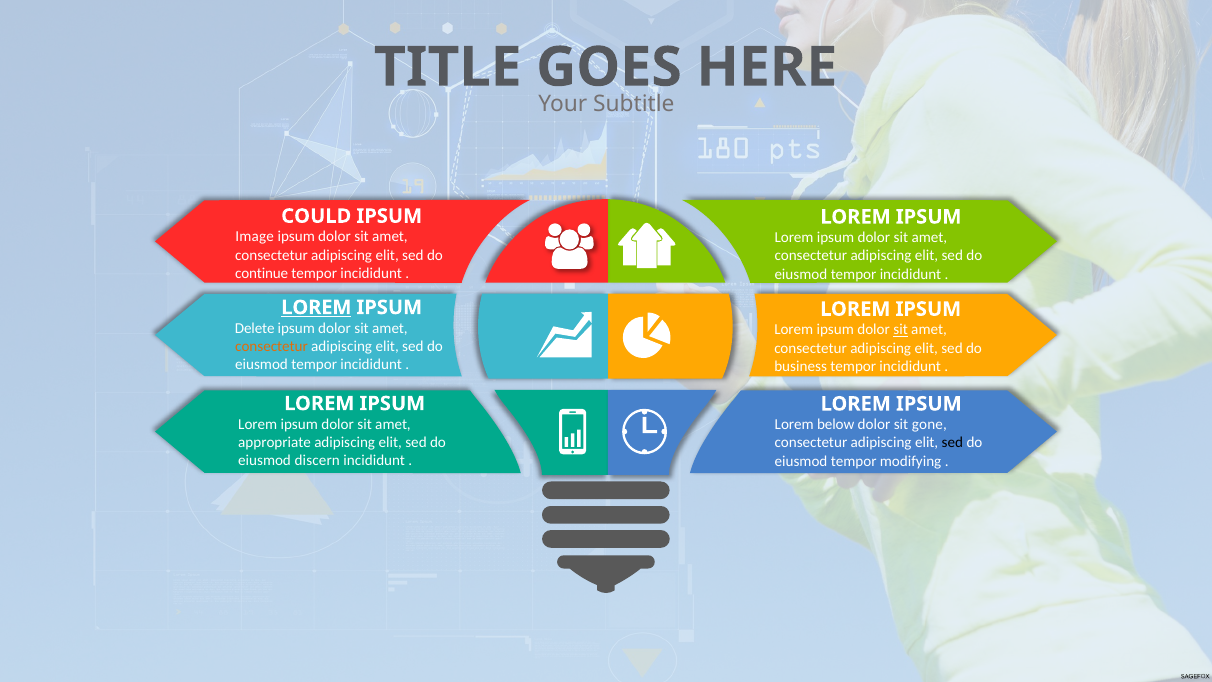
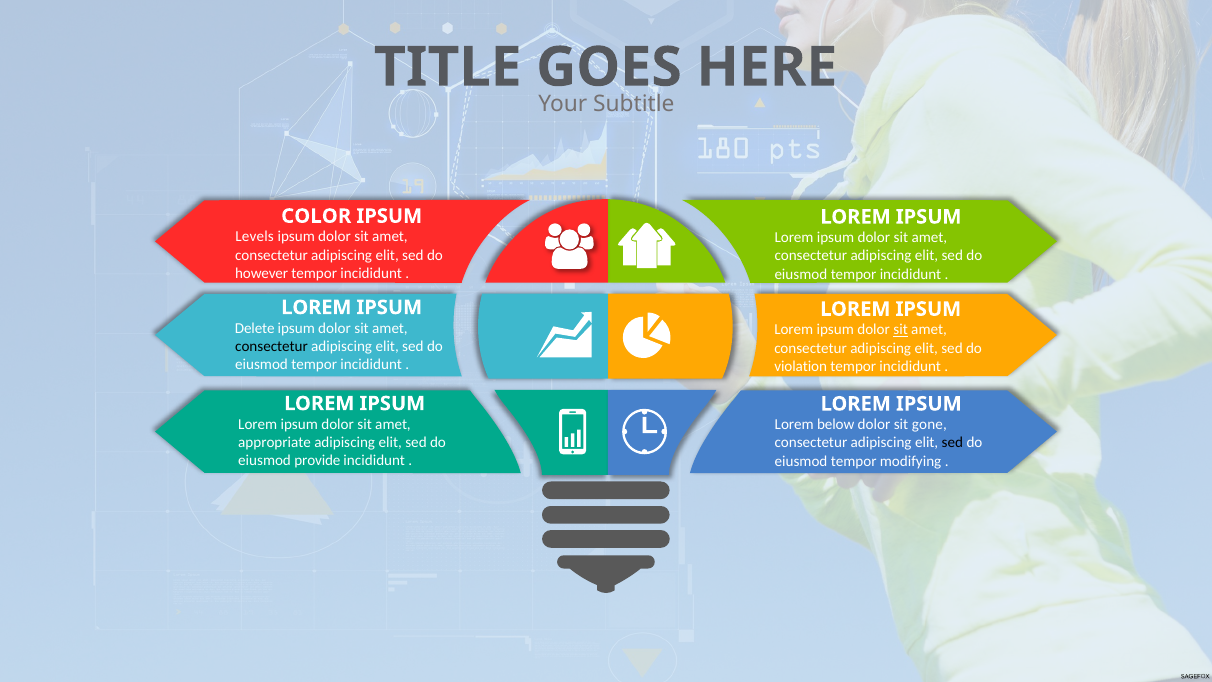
COULD: COULD -> COLOR
Image: Image -> Levels
continue: continue -> however
LOREM at (316, 307) underline: present -> none
consectetur at (272, 346) colour: orange -> black
business: business -> violation
discern: discern -> provide
